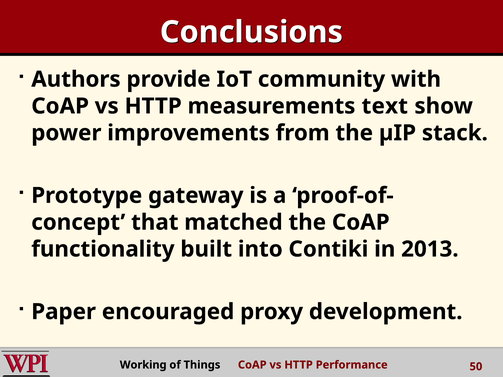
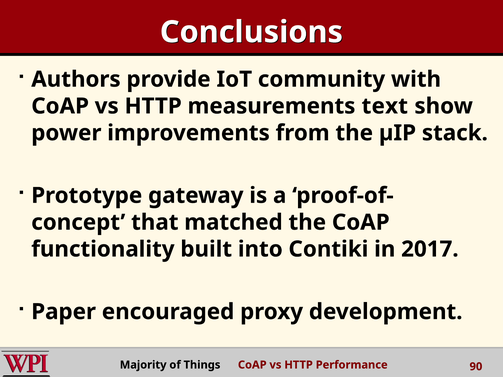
2013: 2013 -> 2017
Working: Working -> Majority
50: 50 -> 90
